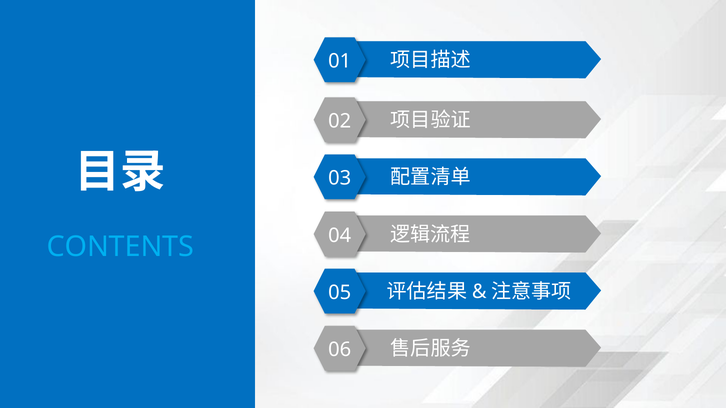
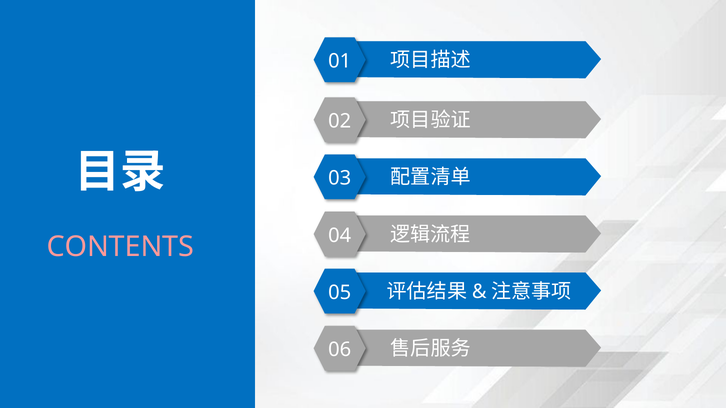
CONTENTS colour: light blue -> pink
